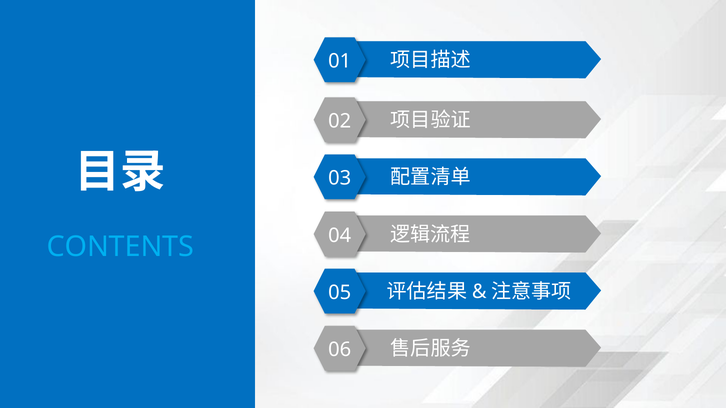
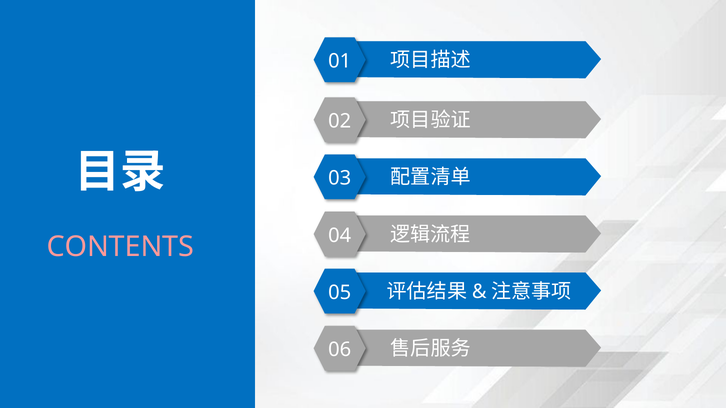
CONTENTS colour: light blue -> pink
